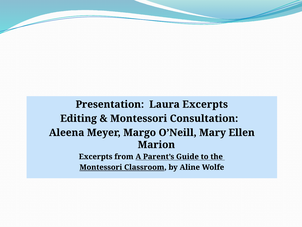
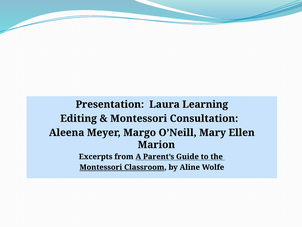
Laura Excerpts: Excerpts -> Learning
